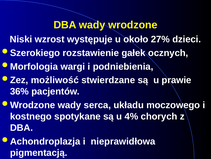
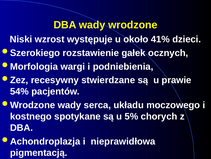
27%: 27% -> 41%
możliwość: możliwość -> recesywny
36%: 36% -> 54%
4%: 4% -> 5%
